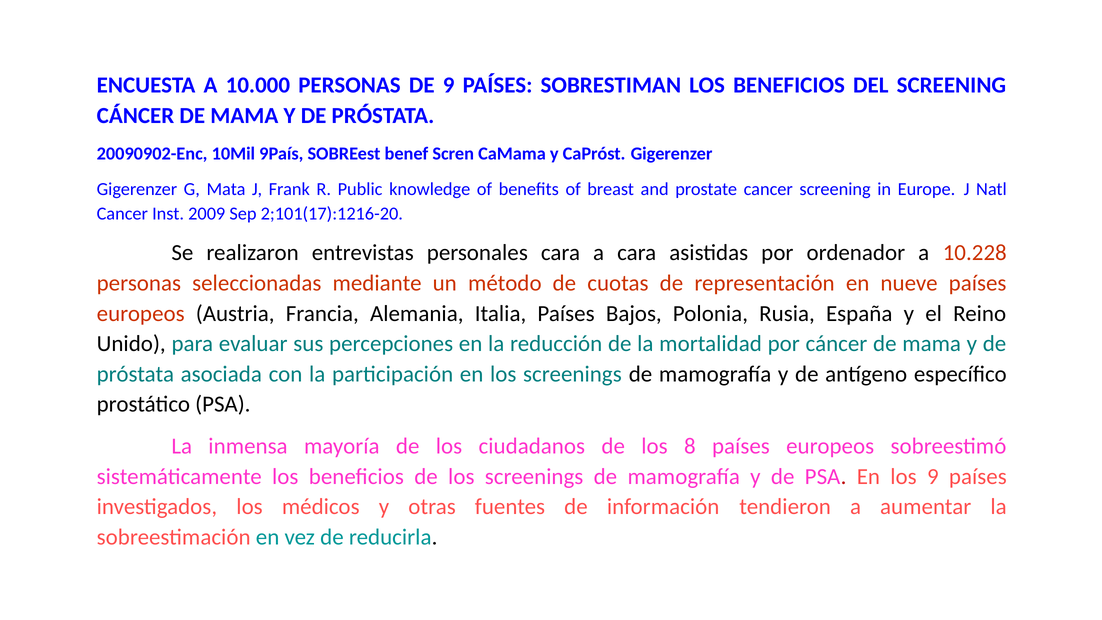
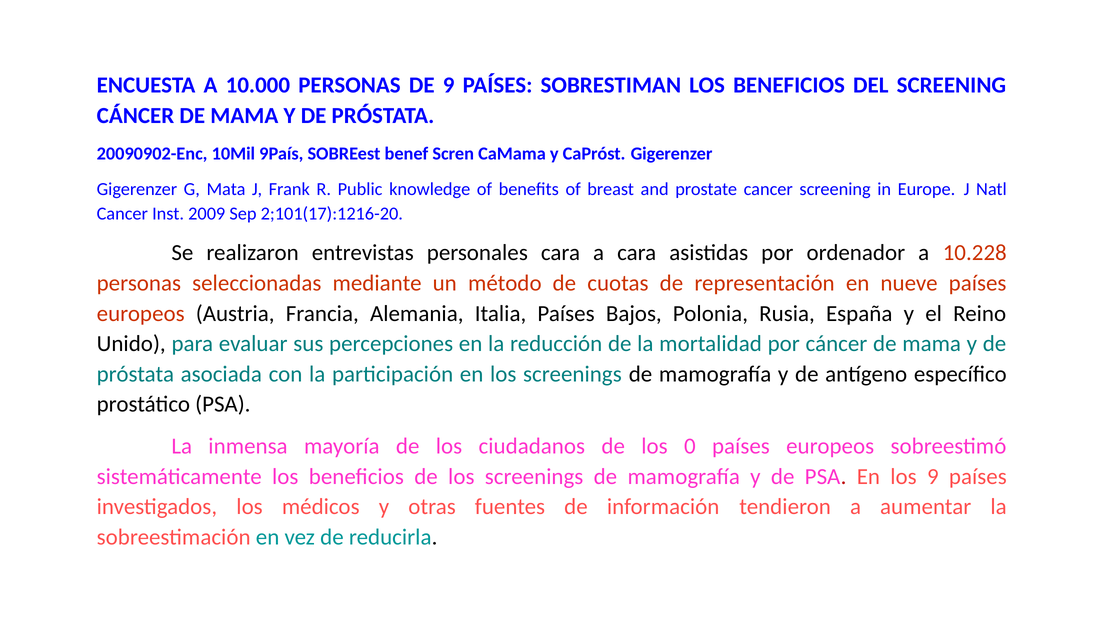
8: 8 -> 0
